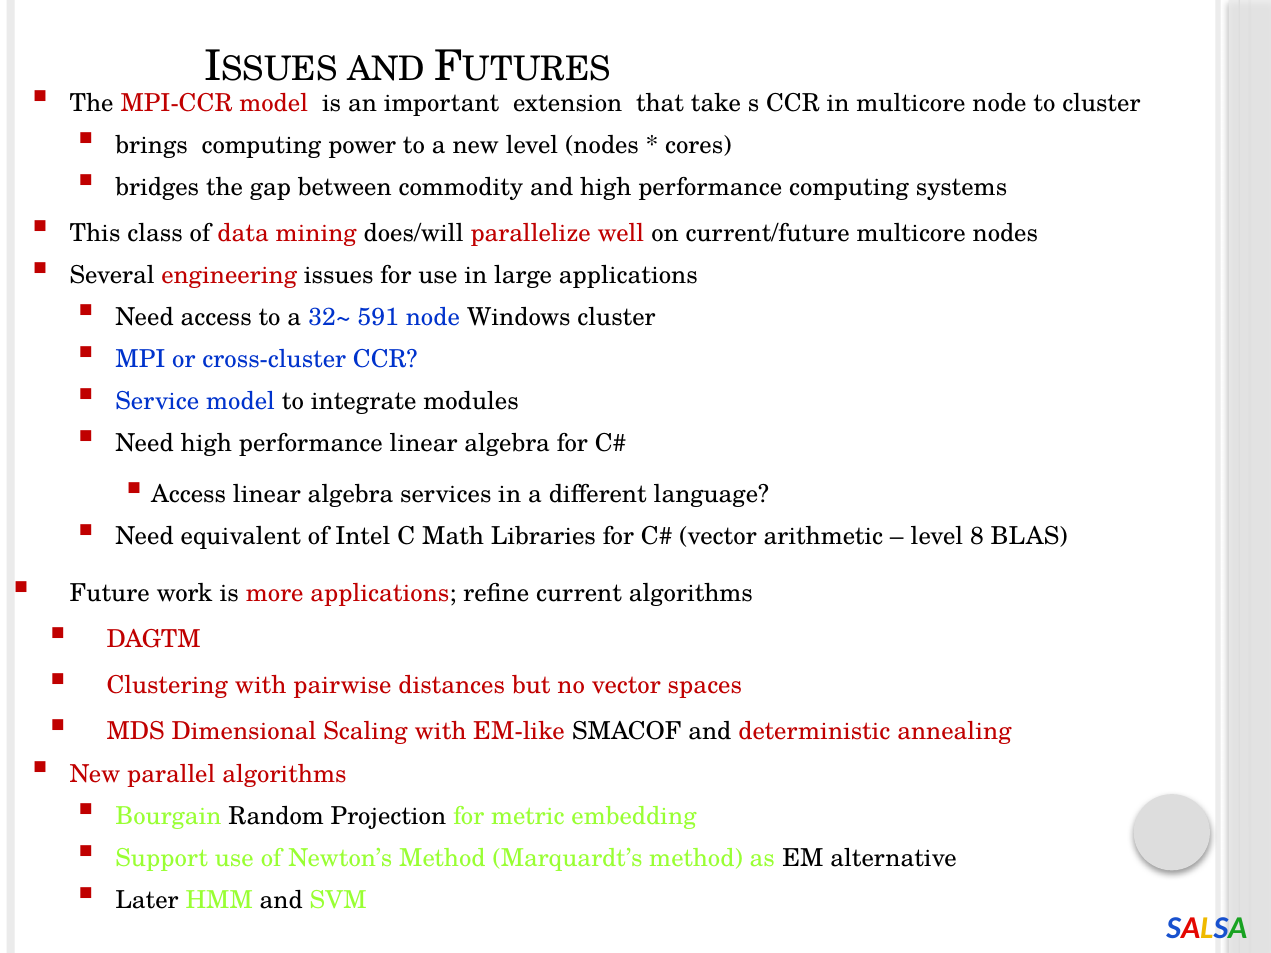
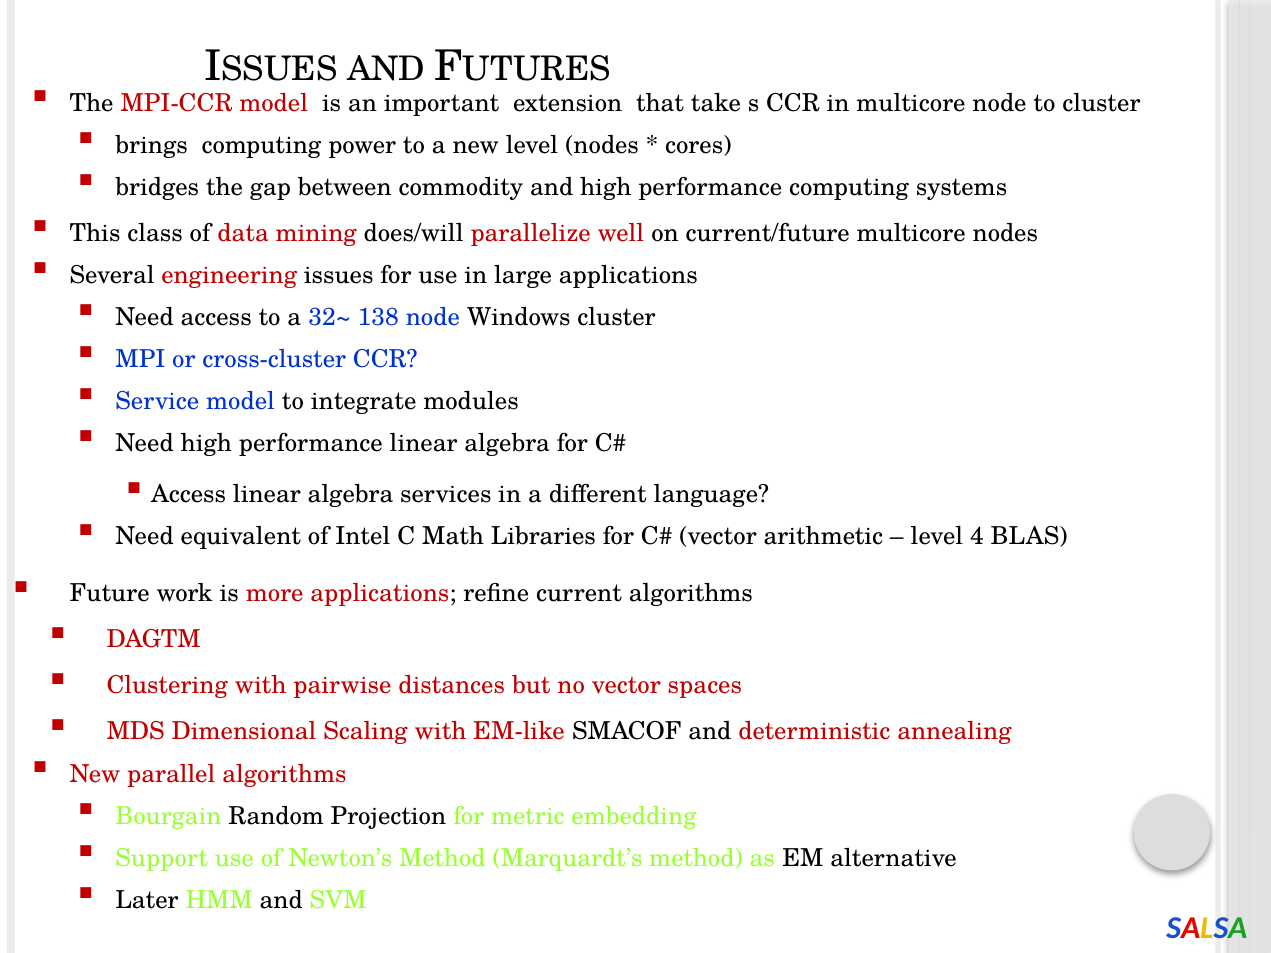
591: 591 -> 138
8: 8 -> 4
